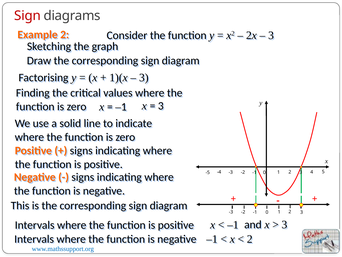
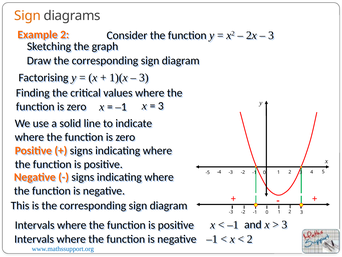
Sign at (28, 16) colour: red -> orange
